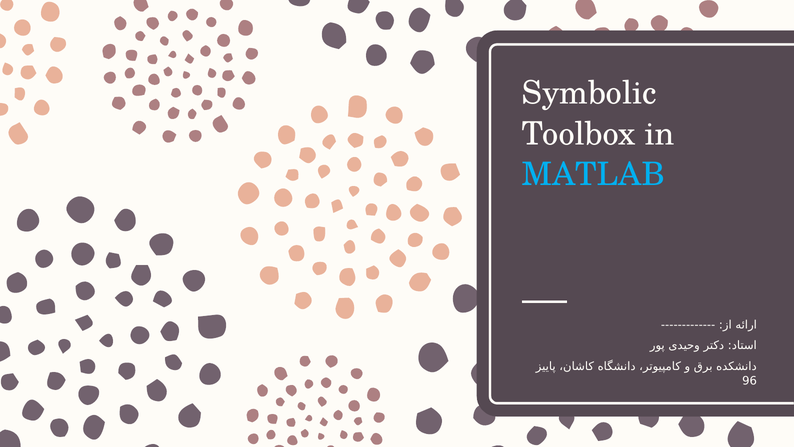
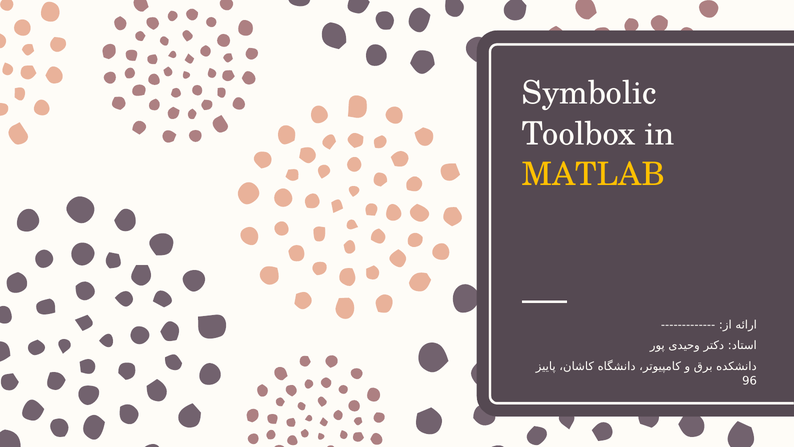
MATLAB colour: light blue -> yellow
